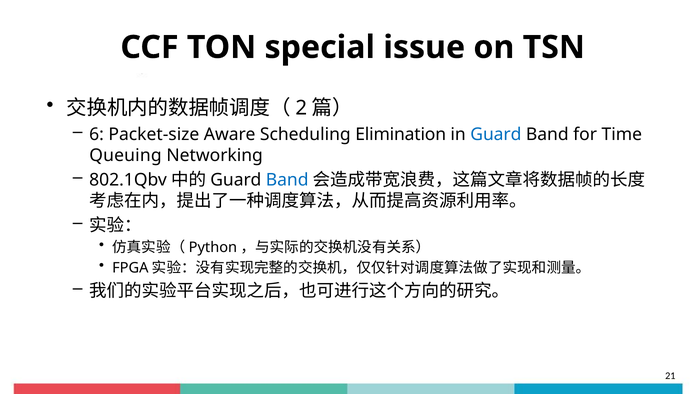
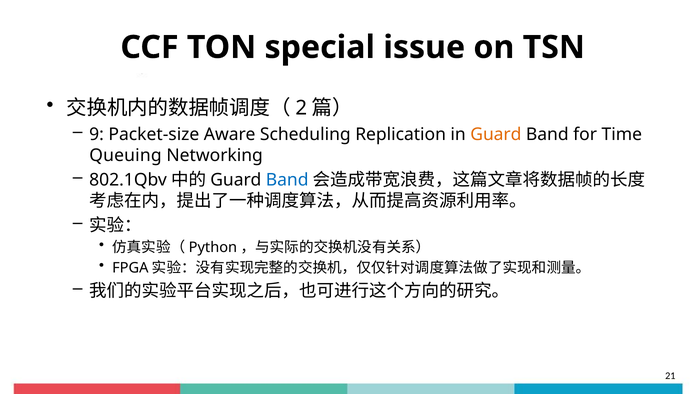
6: 6 -> 9
Elimination: Elimination -> Replication
Guard at (496, 134) colour: blue -> orange
